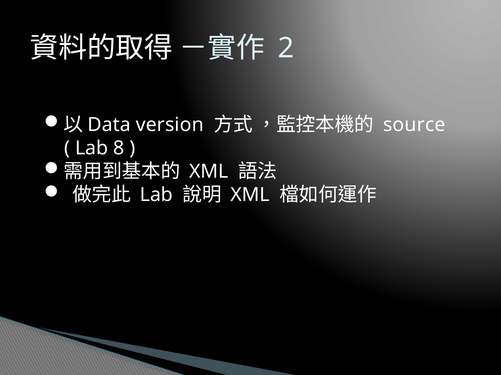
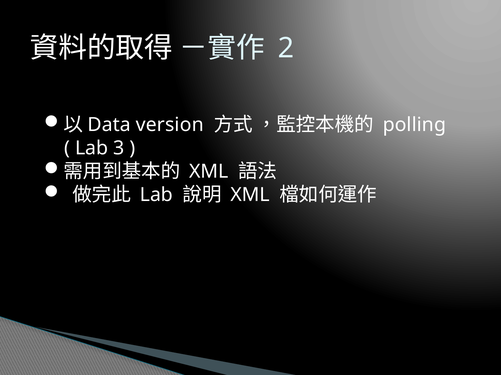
source: source -> polling
8: 8 -> 3
